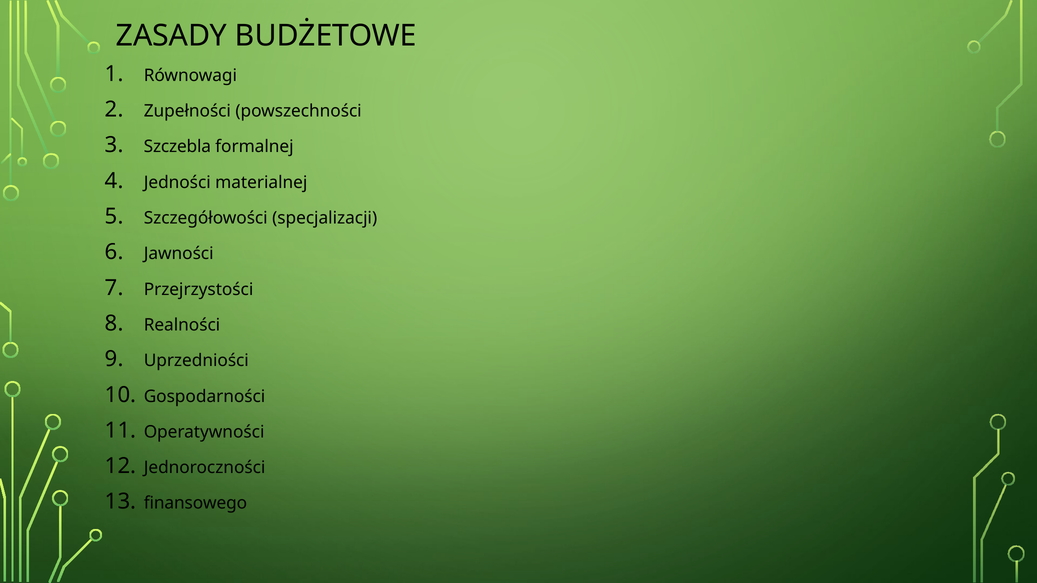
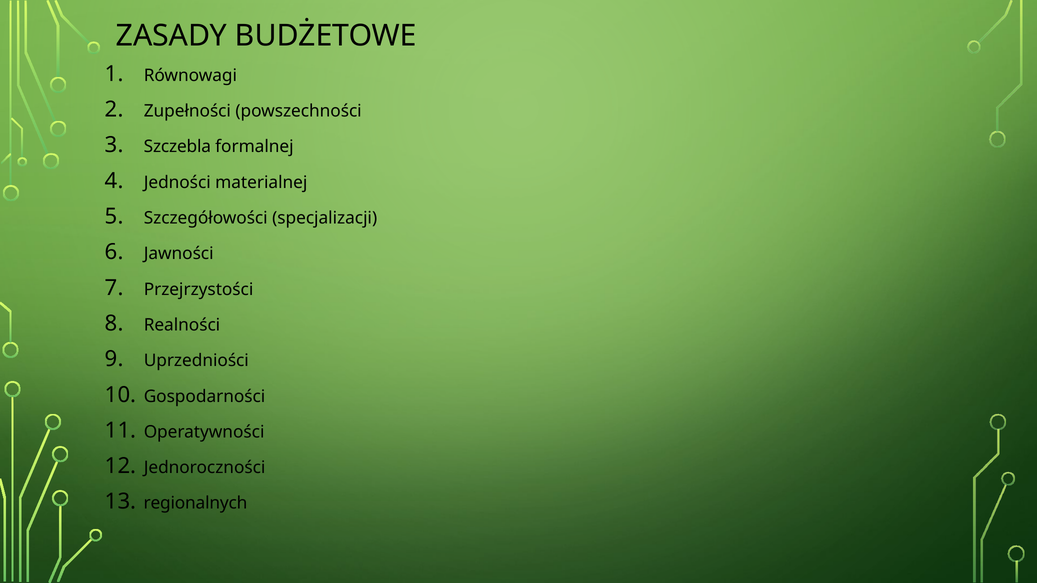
finansowego: finansowego -> regionalnych
